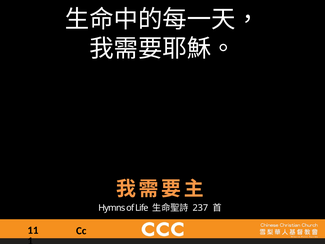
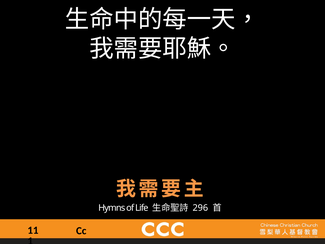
237: 237 -> 296
